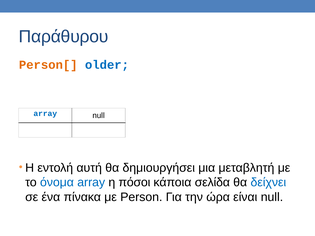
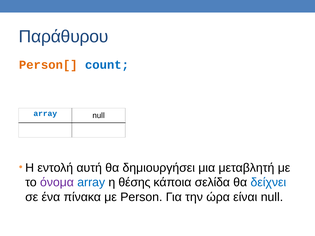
older: older -> count
όνομα colour: blue -> purple
πόσοι: πόσοι -> θέσης
